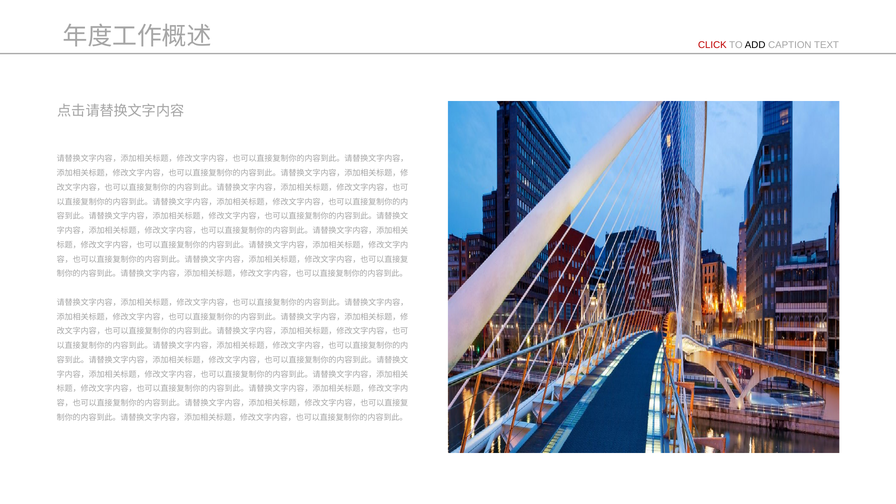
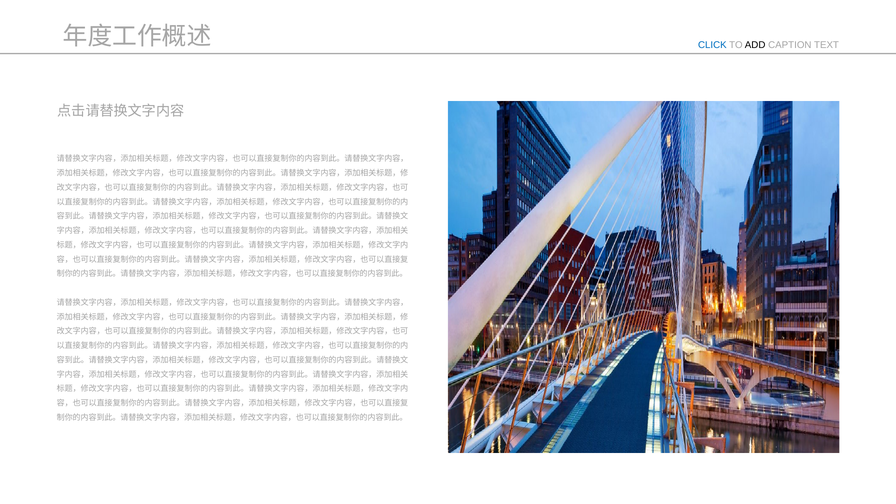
CLICK colour: red -> blue
